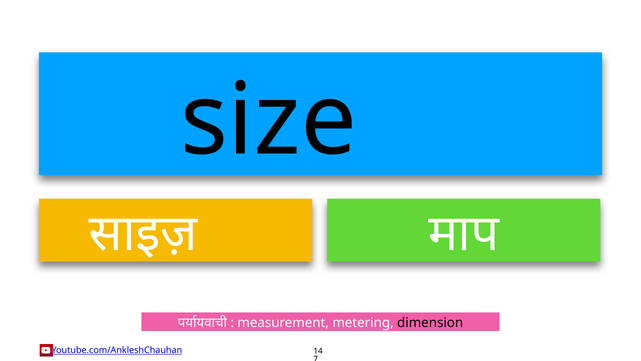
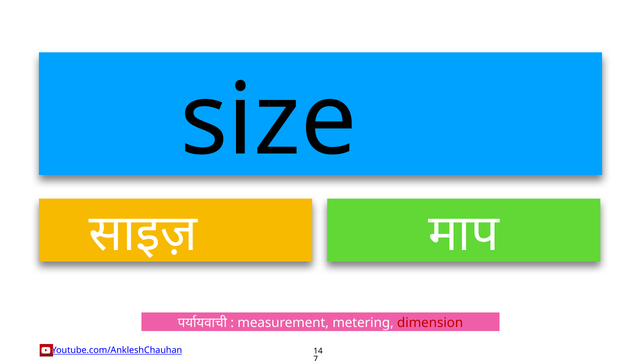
dimension colour: black -> red
